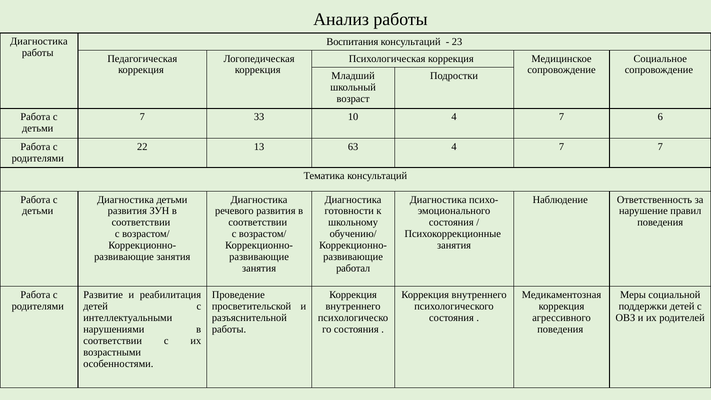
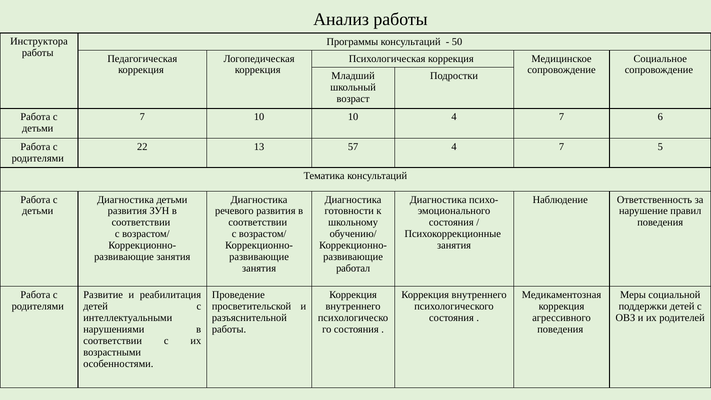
Диагностика at (39, 41): Диагностика -> Инструктора
Воспитания: Воспитания -> Программы
23: 23 -> 50
7 33: 33 -> 10
63: 63 -> 57
7 7: 7 -> 5
